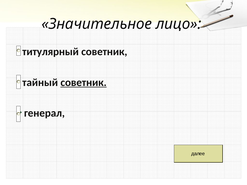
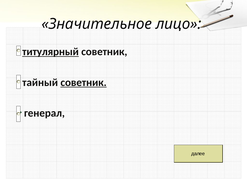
титулярный underline: none -> present
